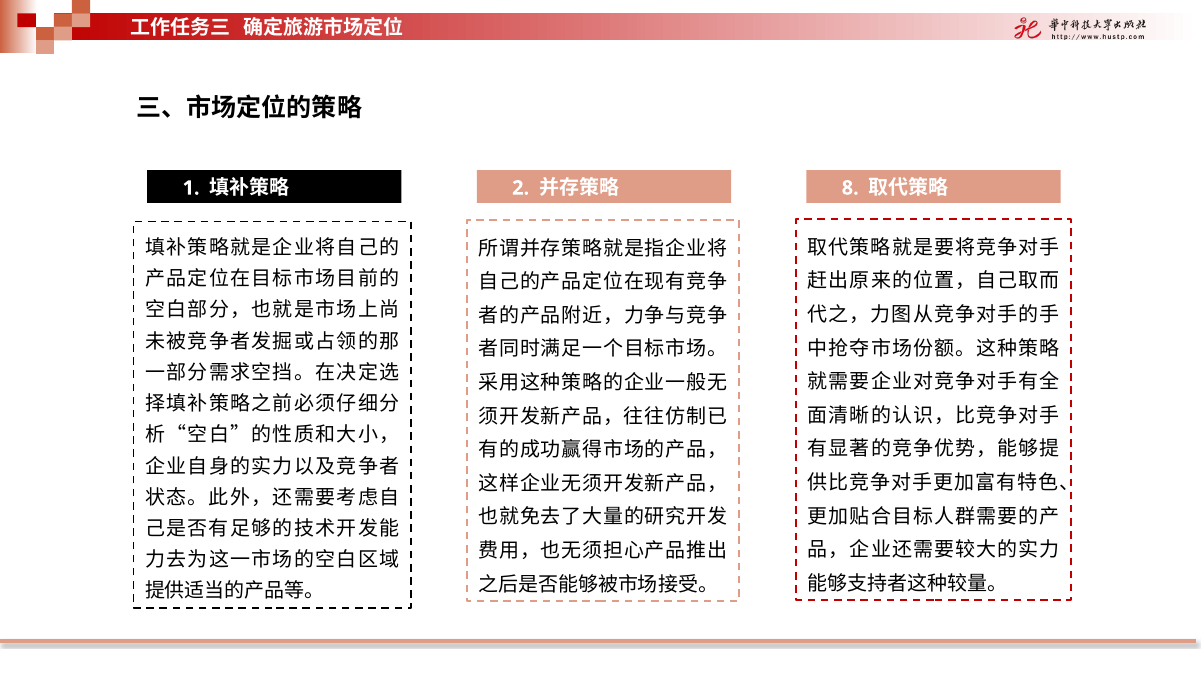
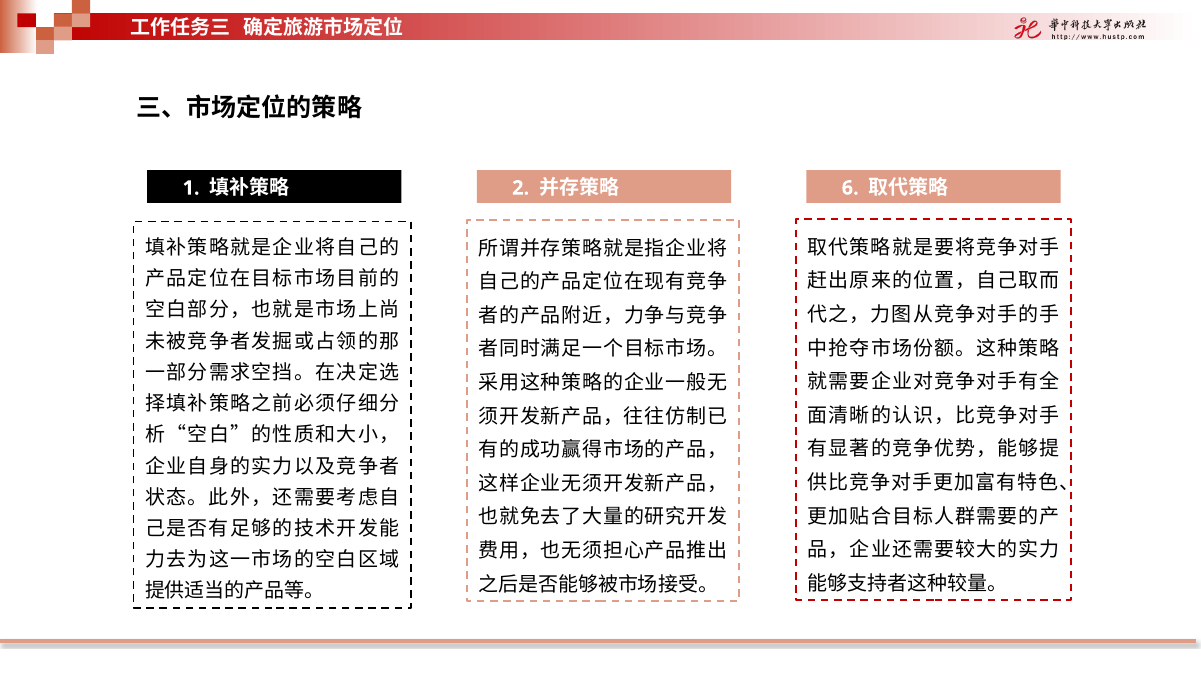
8: 8 -> 6
